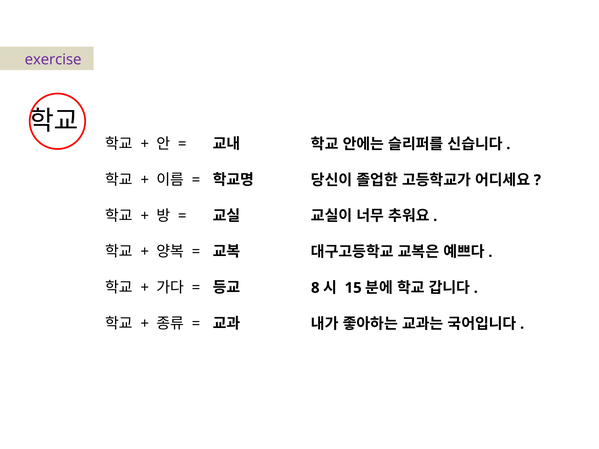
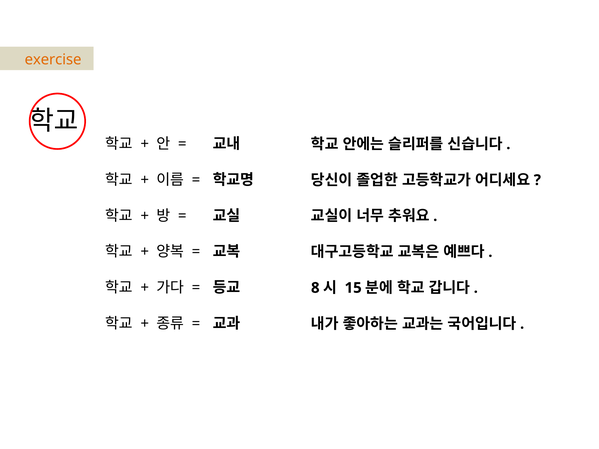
exercise colour: purple -> orange
